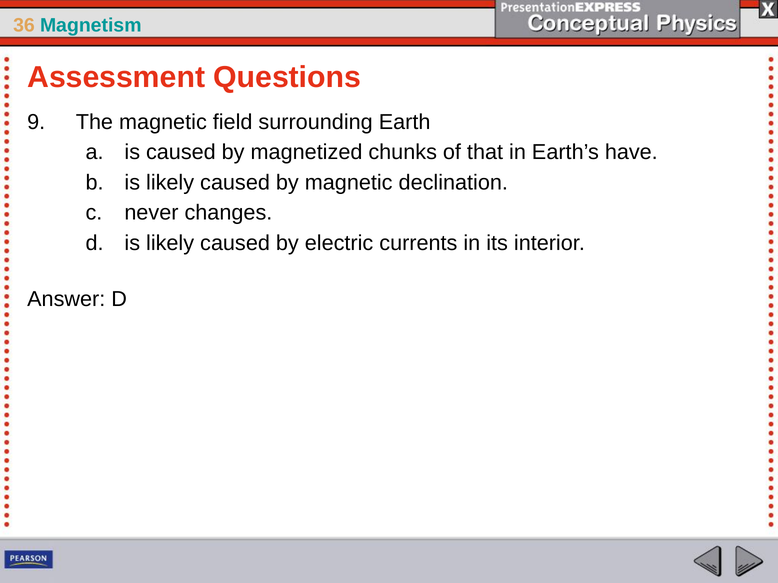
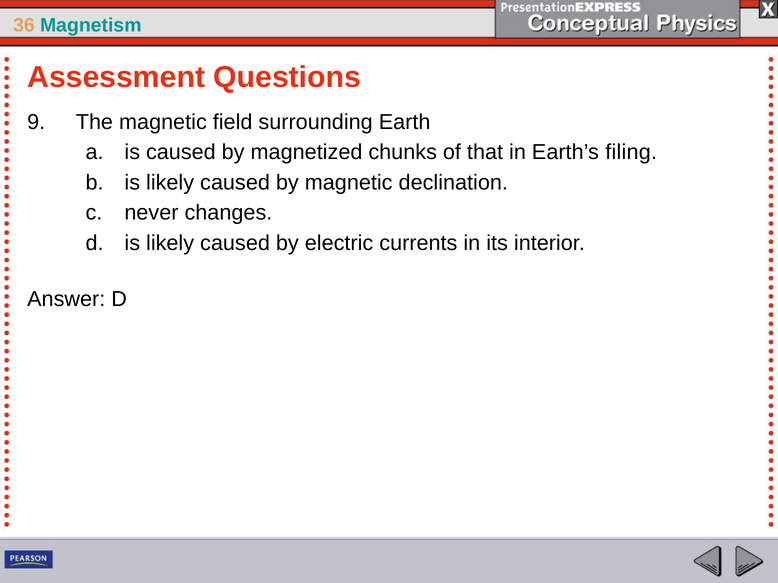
have: have -> filing
